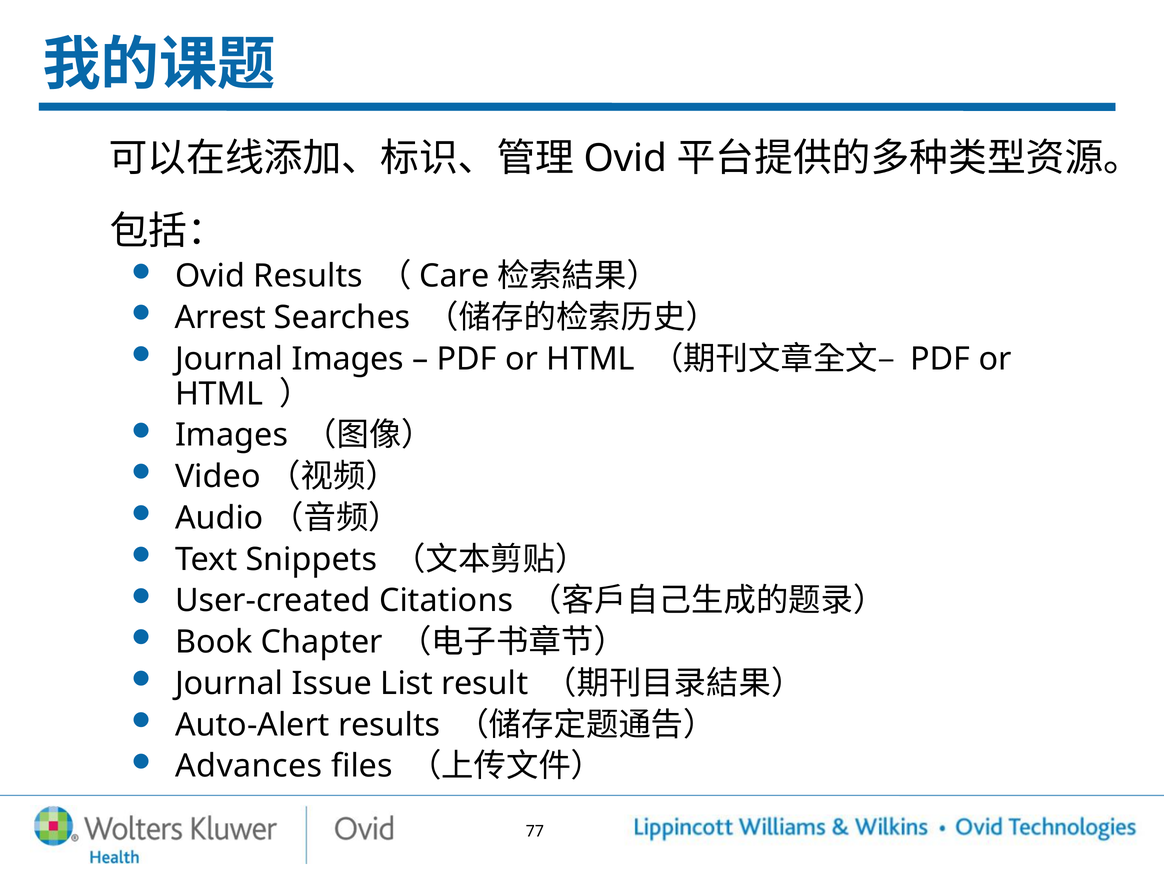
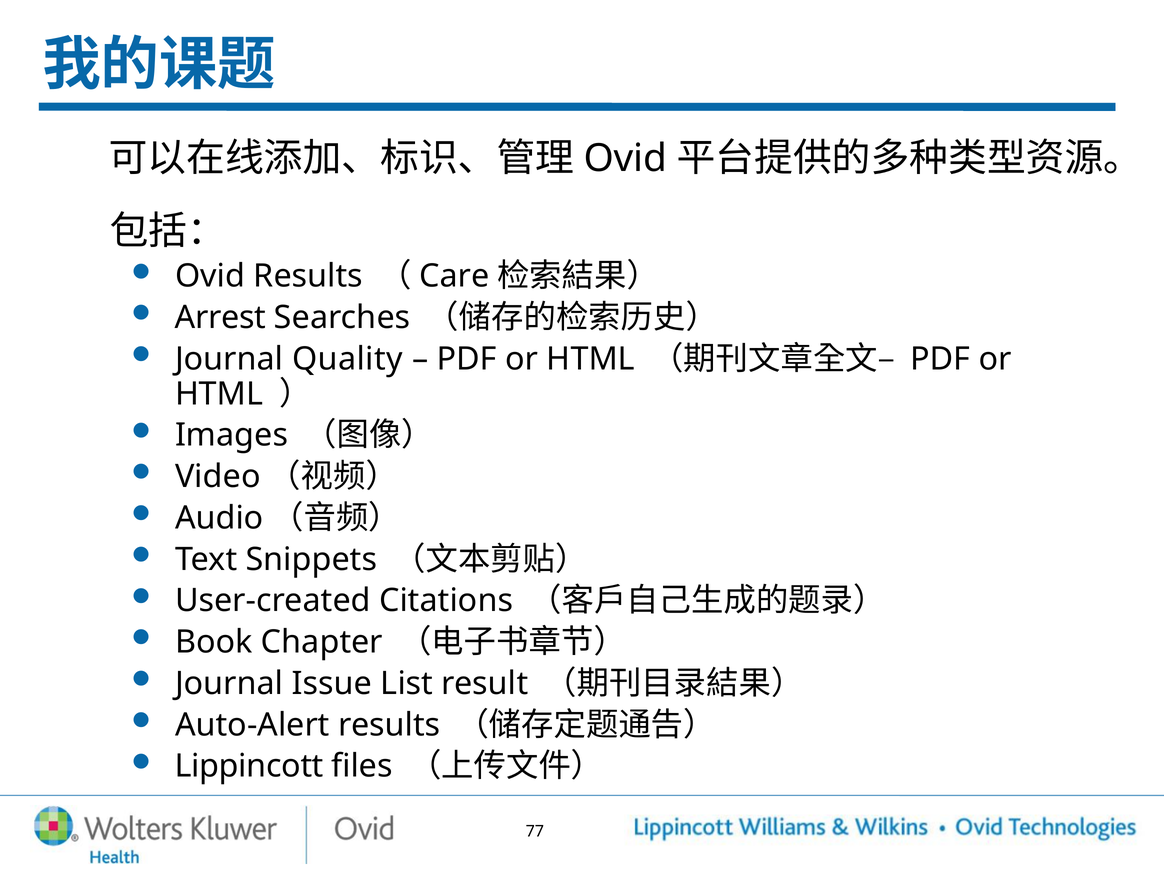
Journal Images: Images -> Quality
Advances: Advances -> Lippincott
